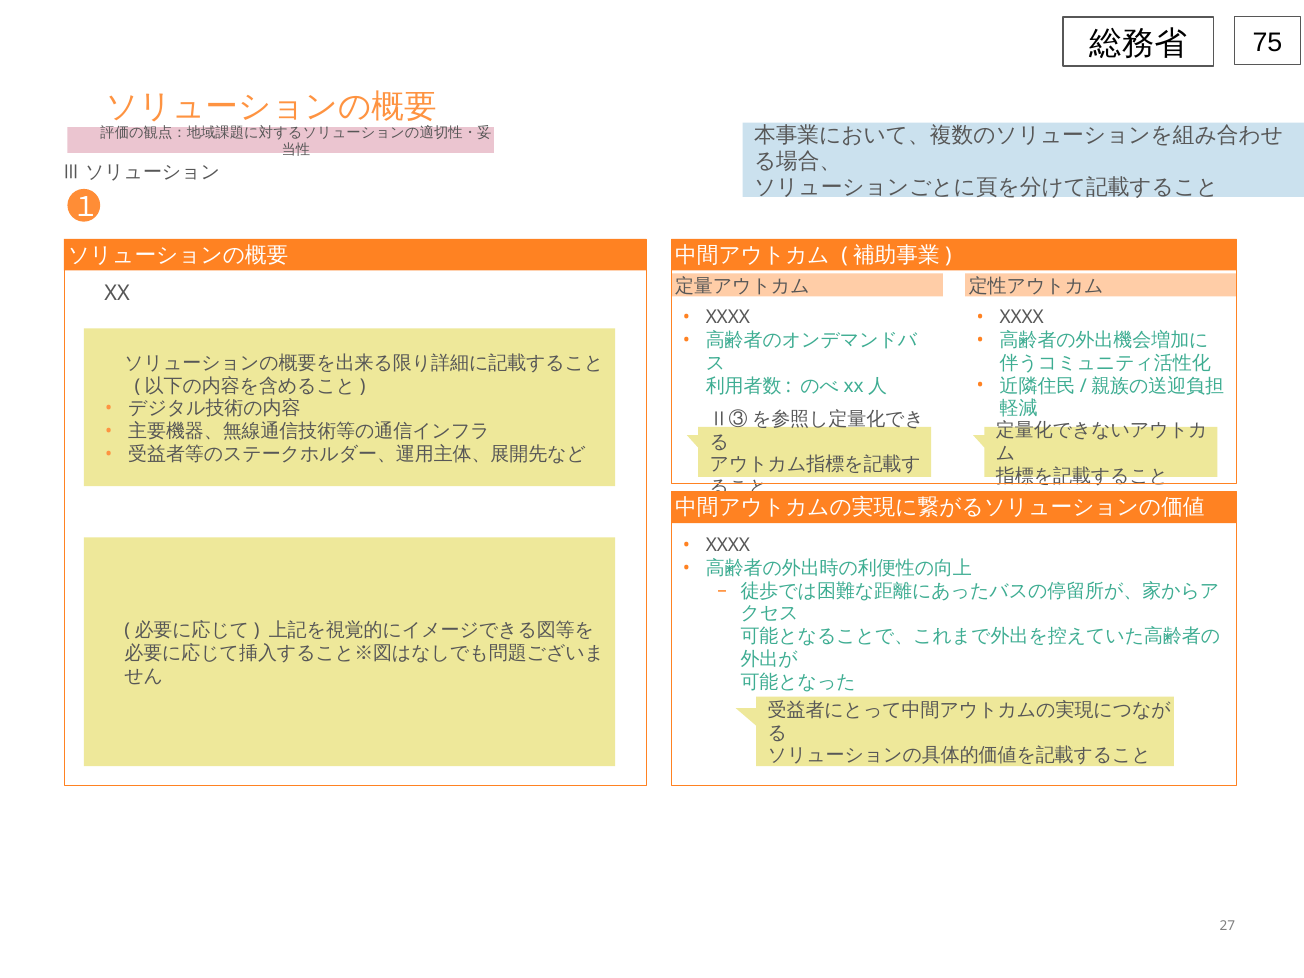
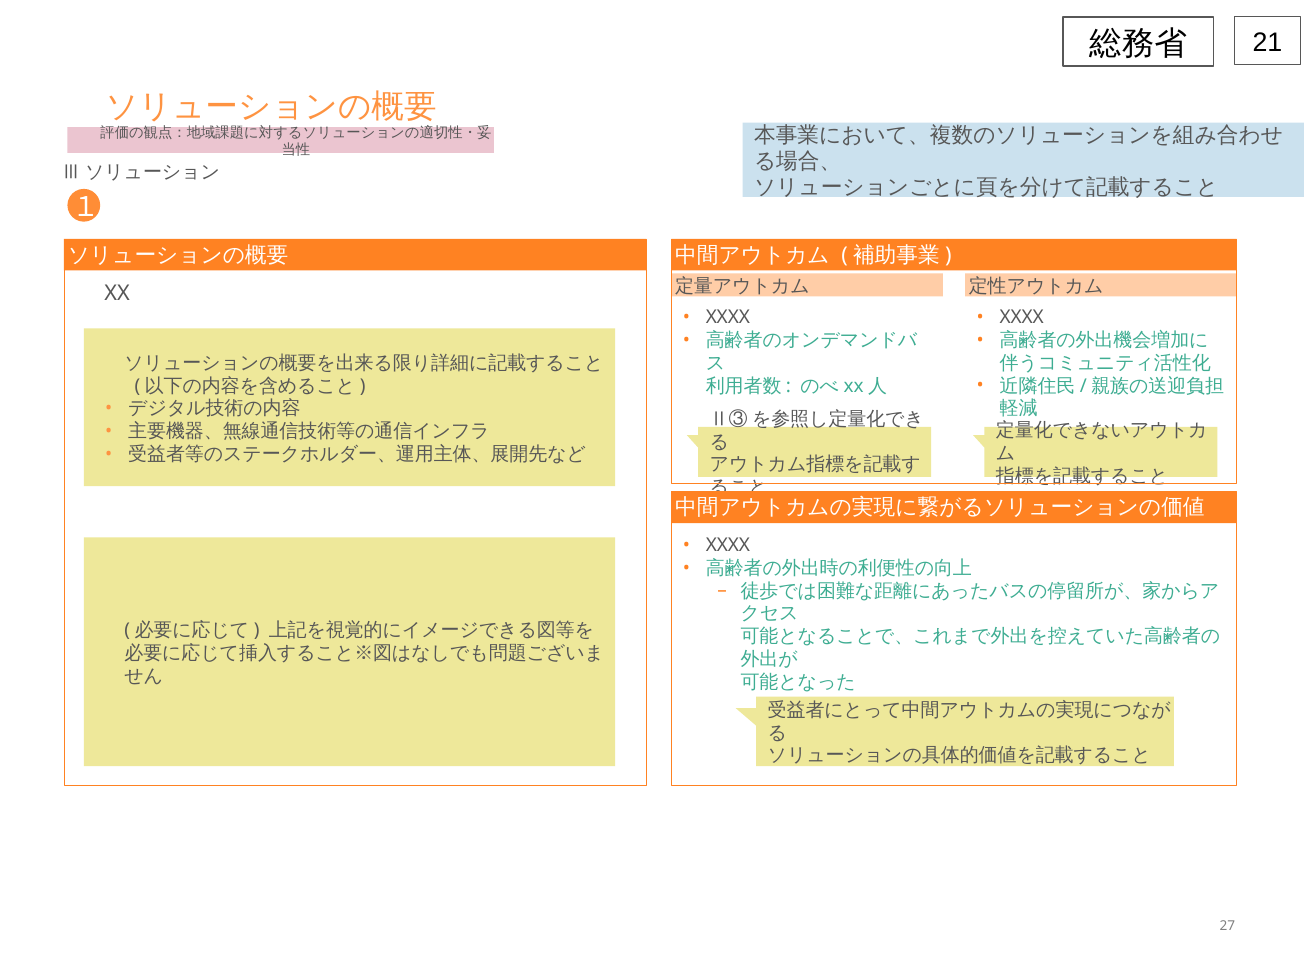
75: 75 -> 21
